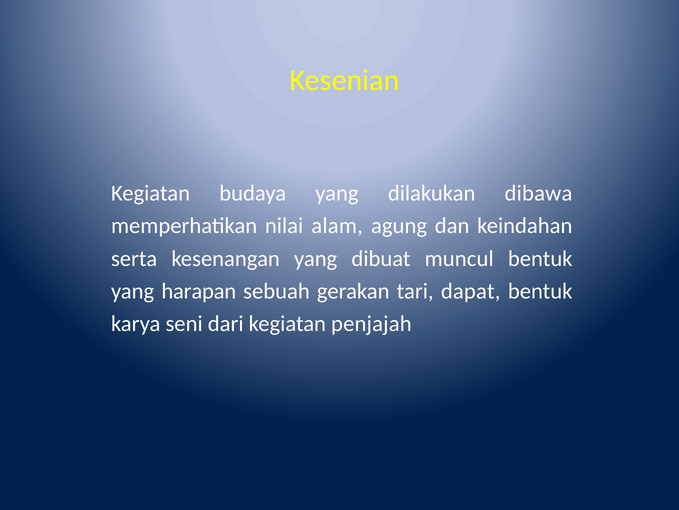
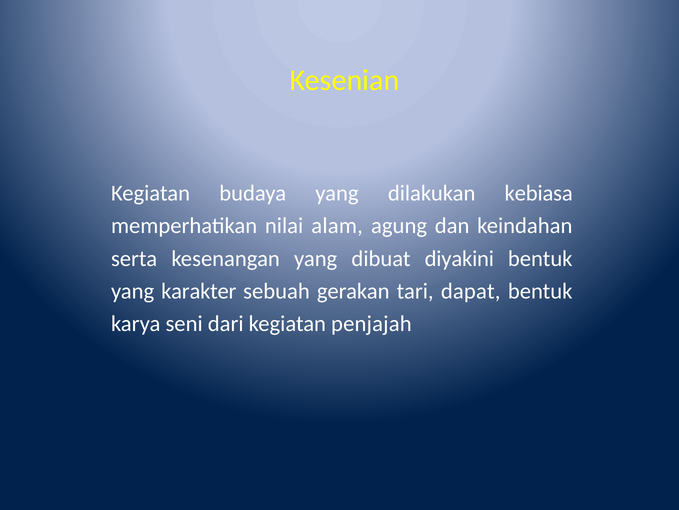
dibawa: dibawa -> kebiasa
muncul: muncul -> diyakini
harapan: harapan -> karakter
